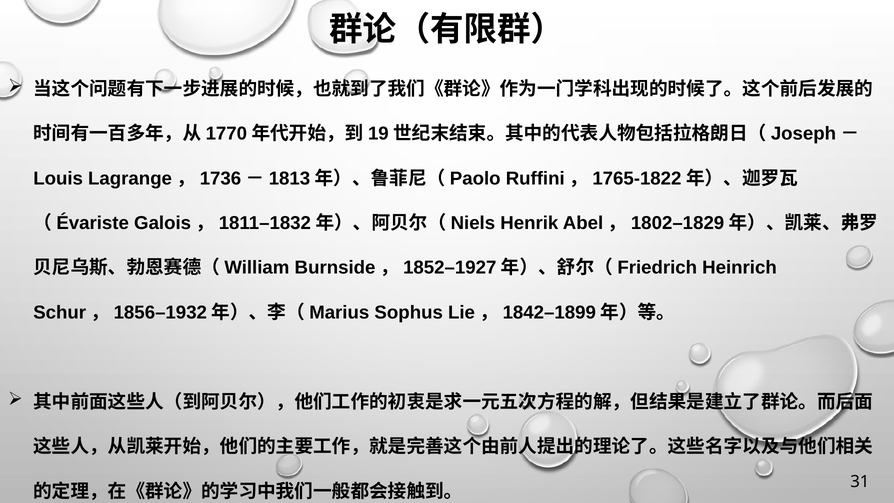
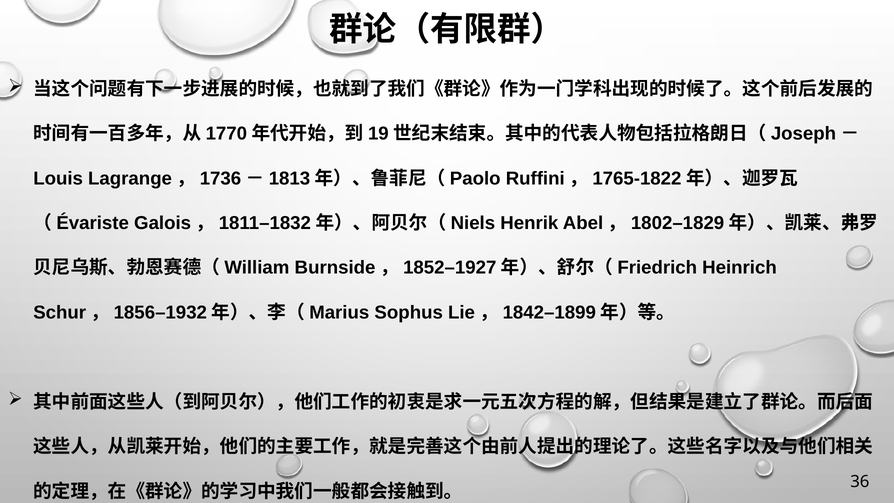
31: 31 -> 36
